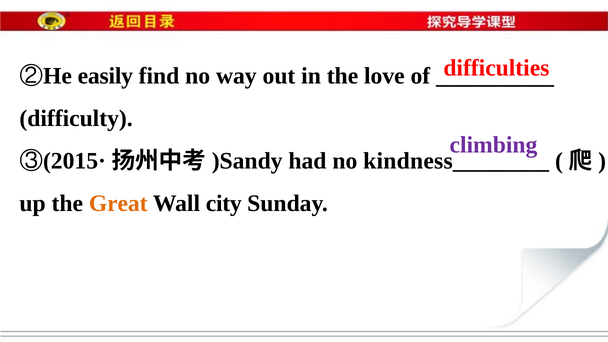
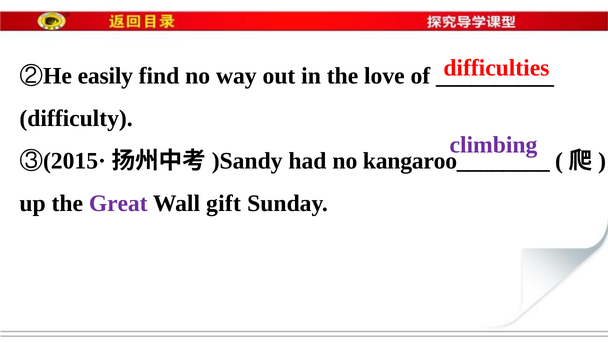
kindness________: kindness________ -> kangaroo________
Great colour: orange -> purple
city: city -> gift
